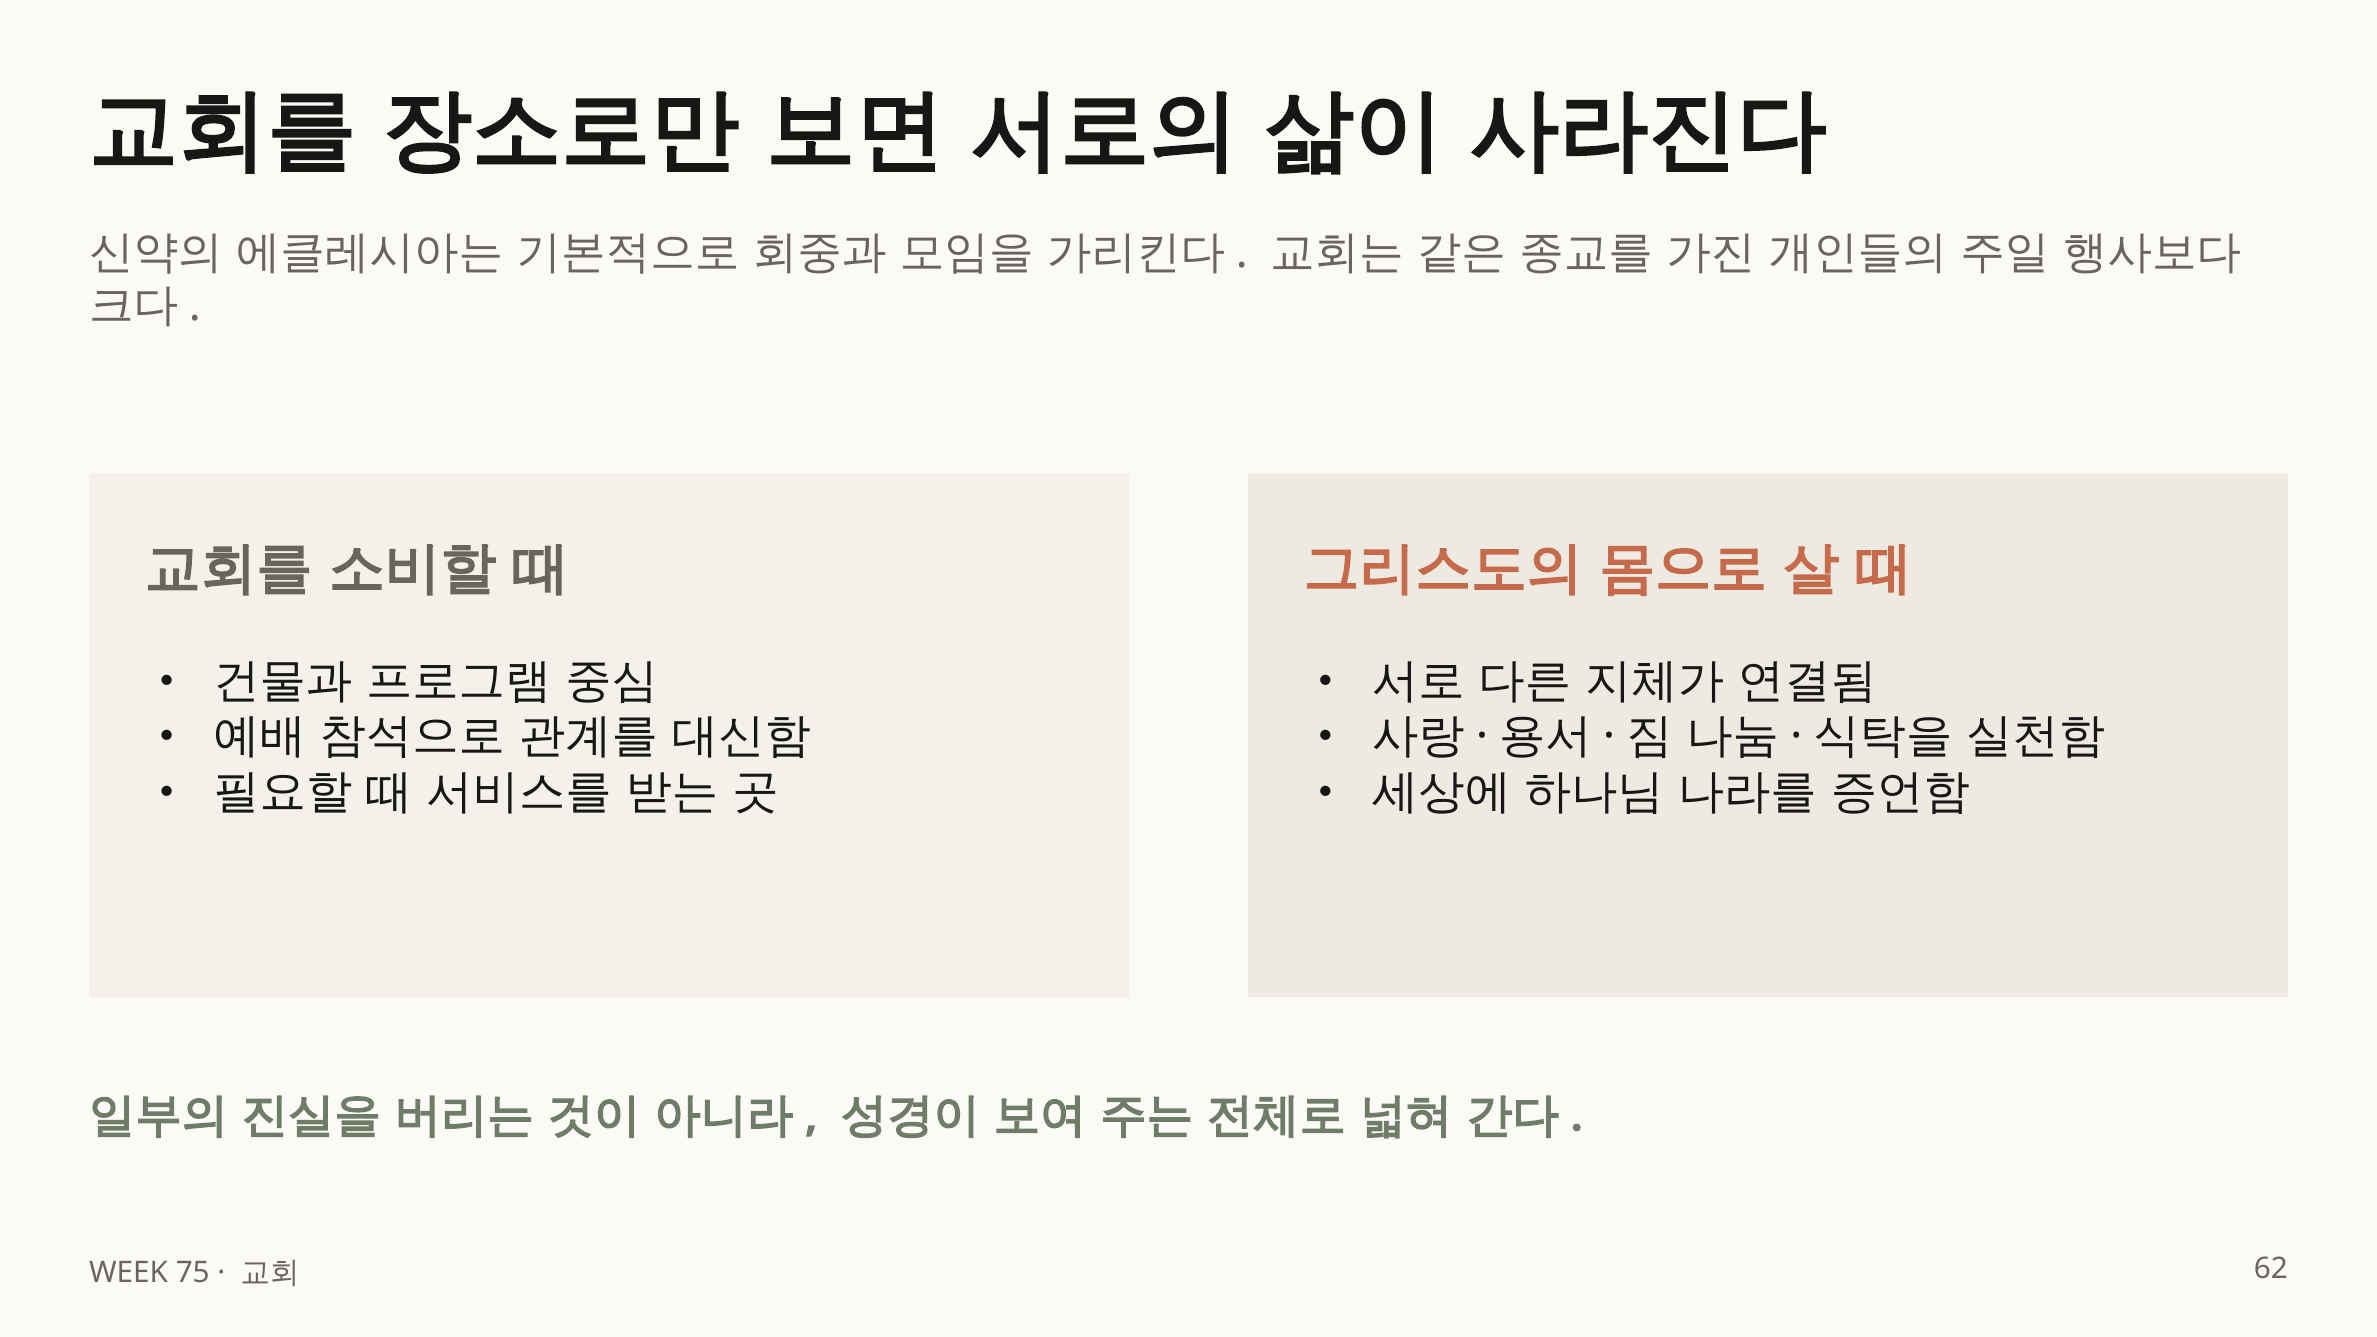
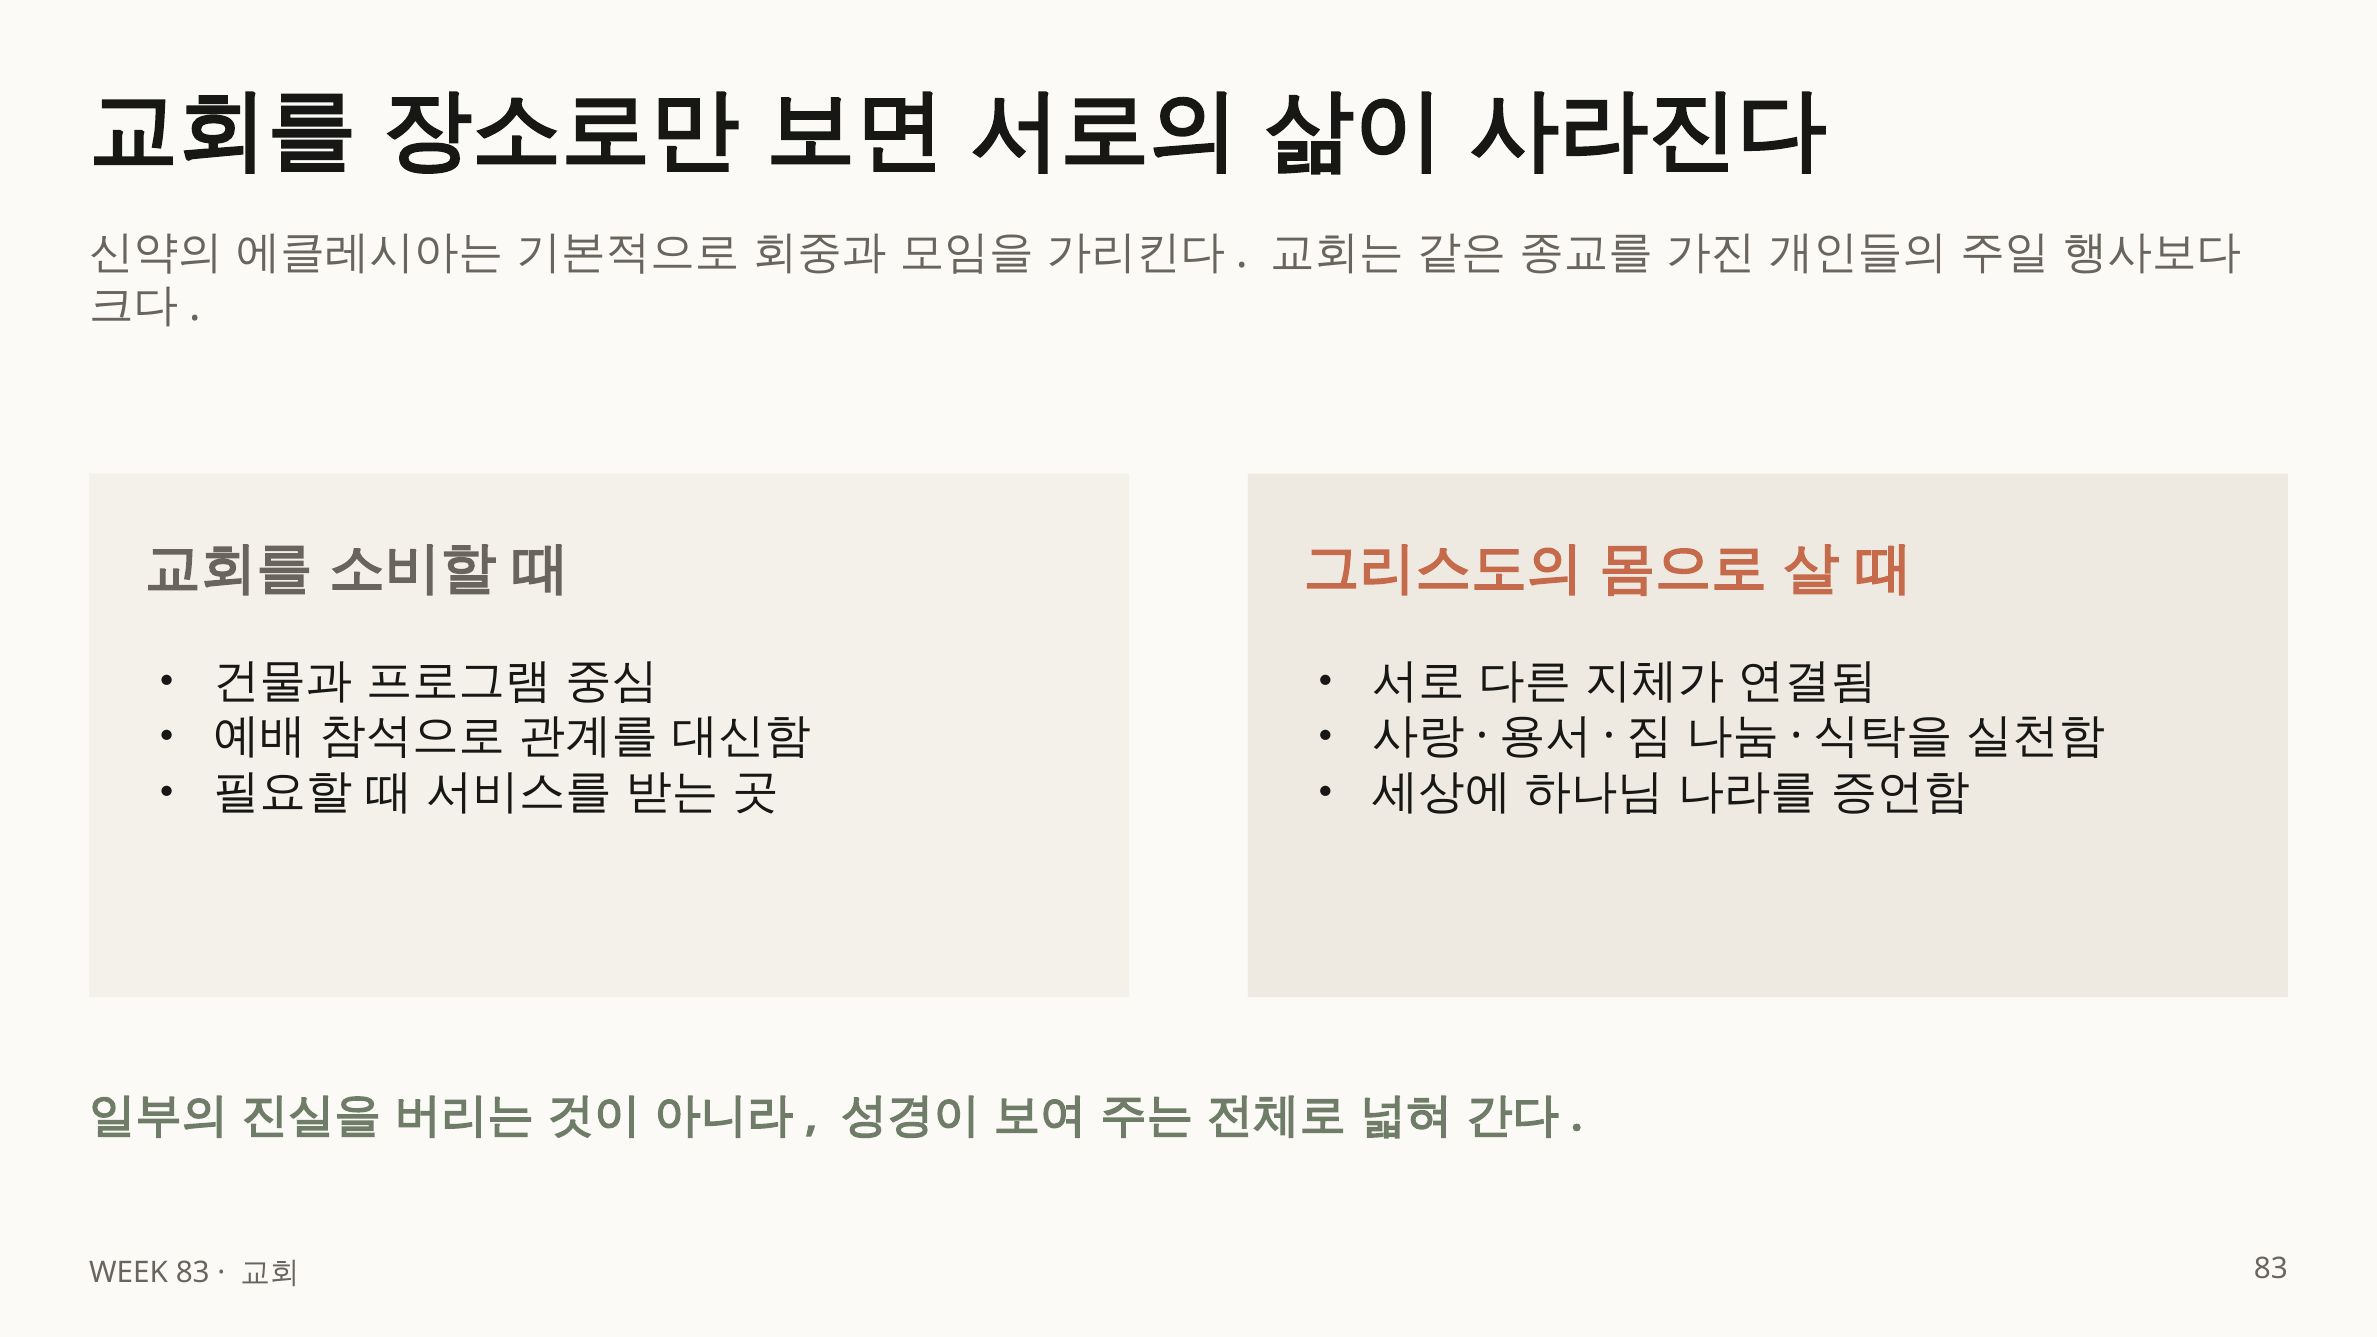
WEEK 75: 75 -> 83
62 at (2271, 1269): 62 -> 83
